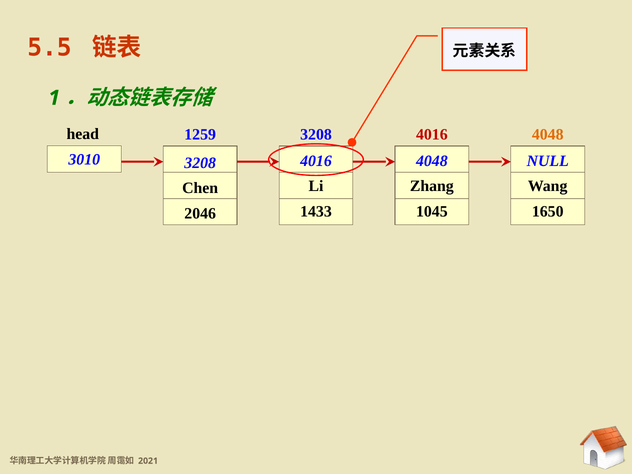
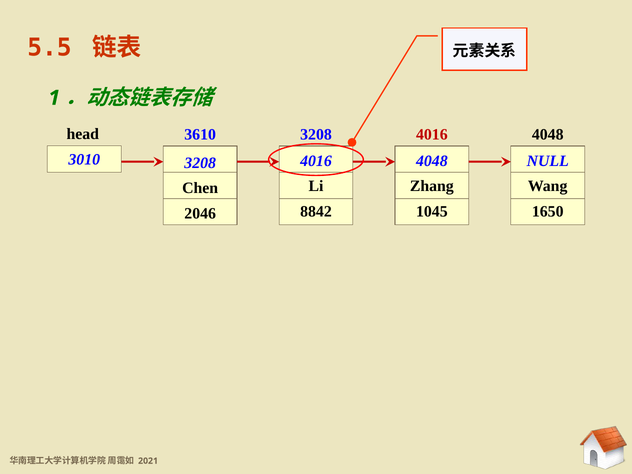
1259: 1259 -> 3610
4048 at (548, 134) colour: orange -> black
1433: 1433 -> 8842
